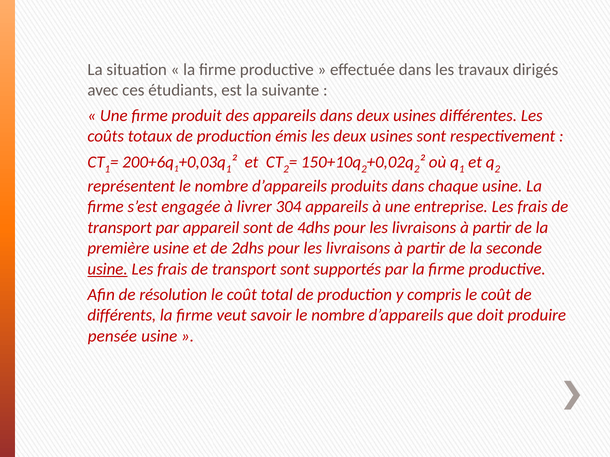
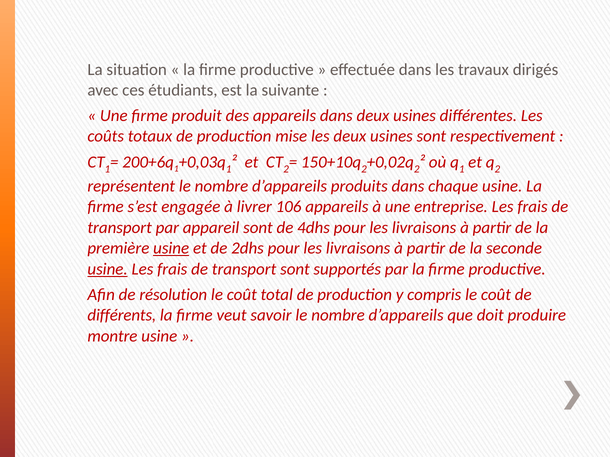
émis: émis -> mise
304: 304 -> 106
usine at (171, 249) underline: none -> present
pensée: pensée -> montre
